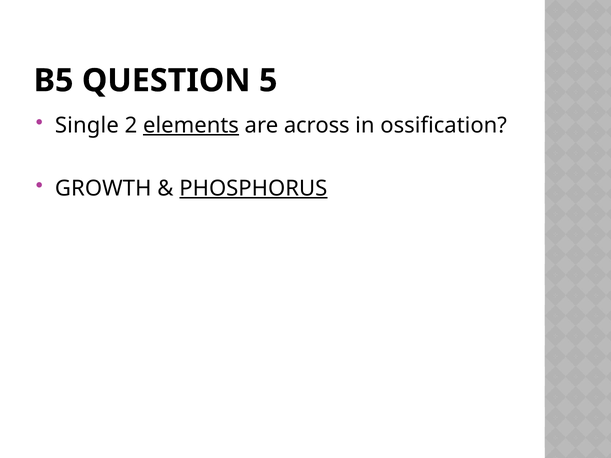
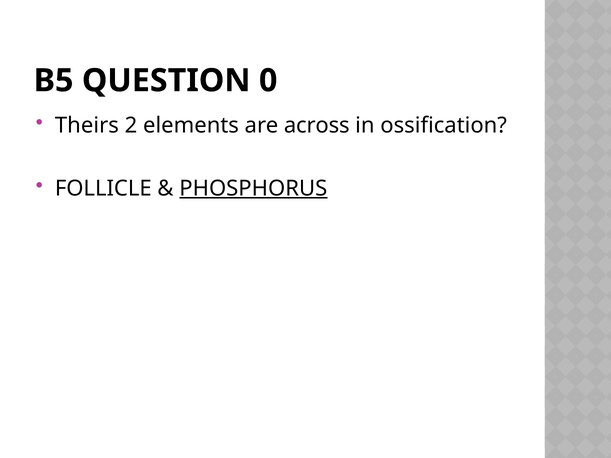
5: 5 -> 0
Single: Single -> Theirs
elements underline: present -> none
GROWTH: GROWTH -> FOLLICLE
